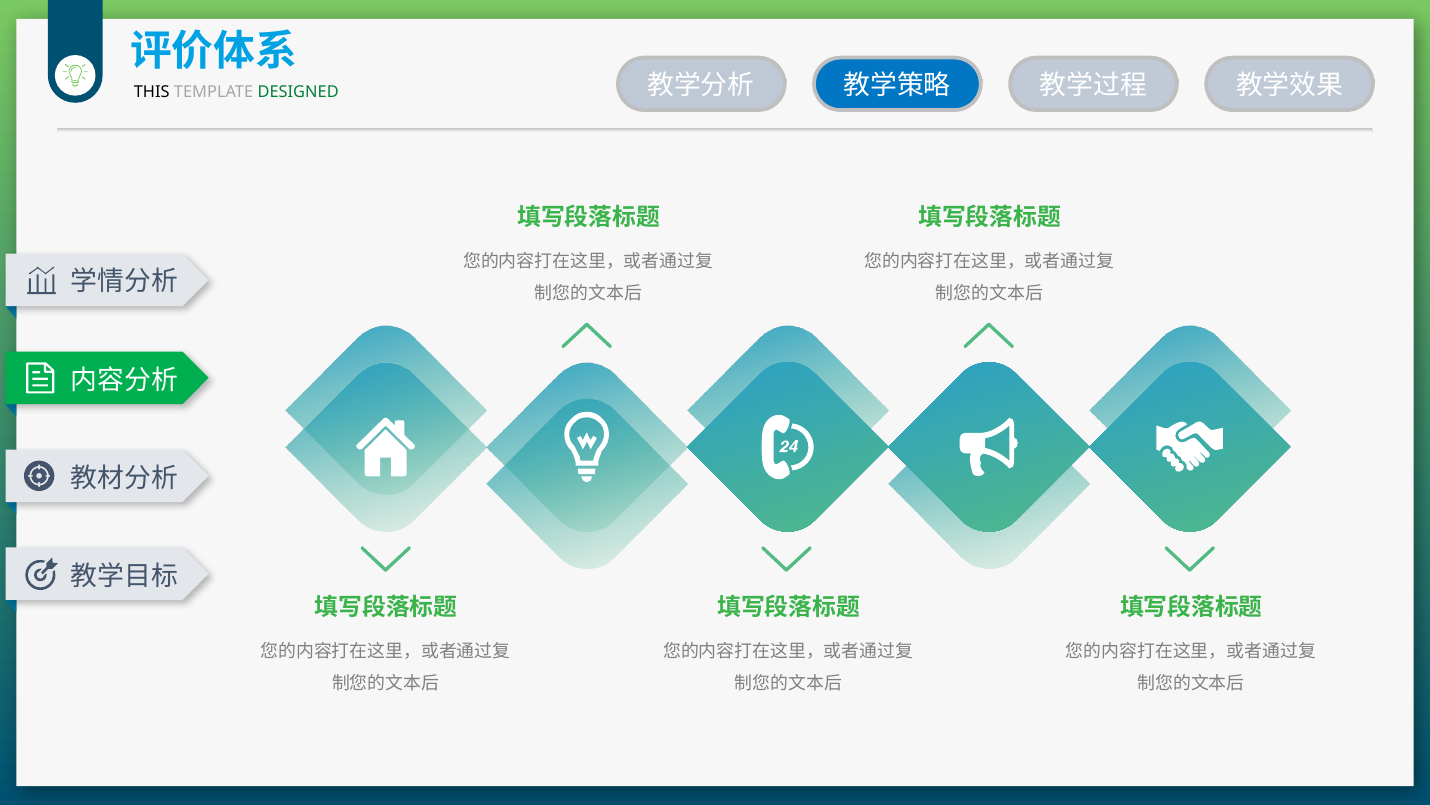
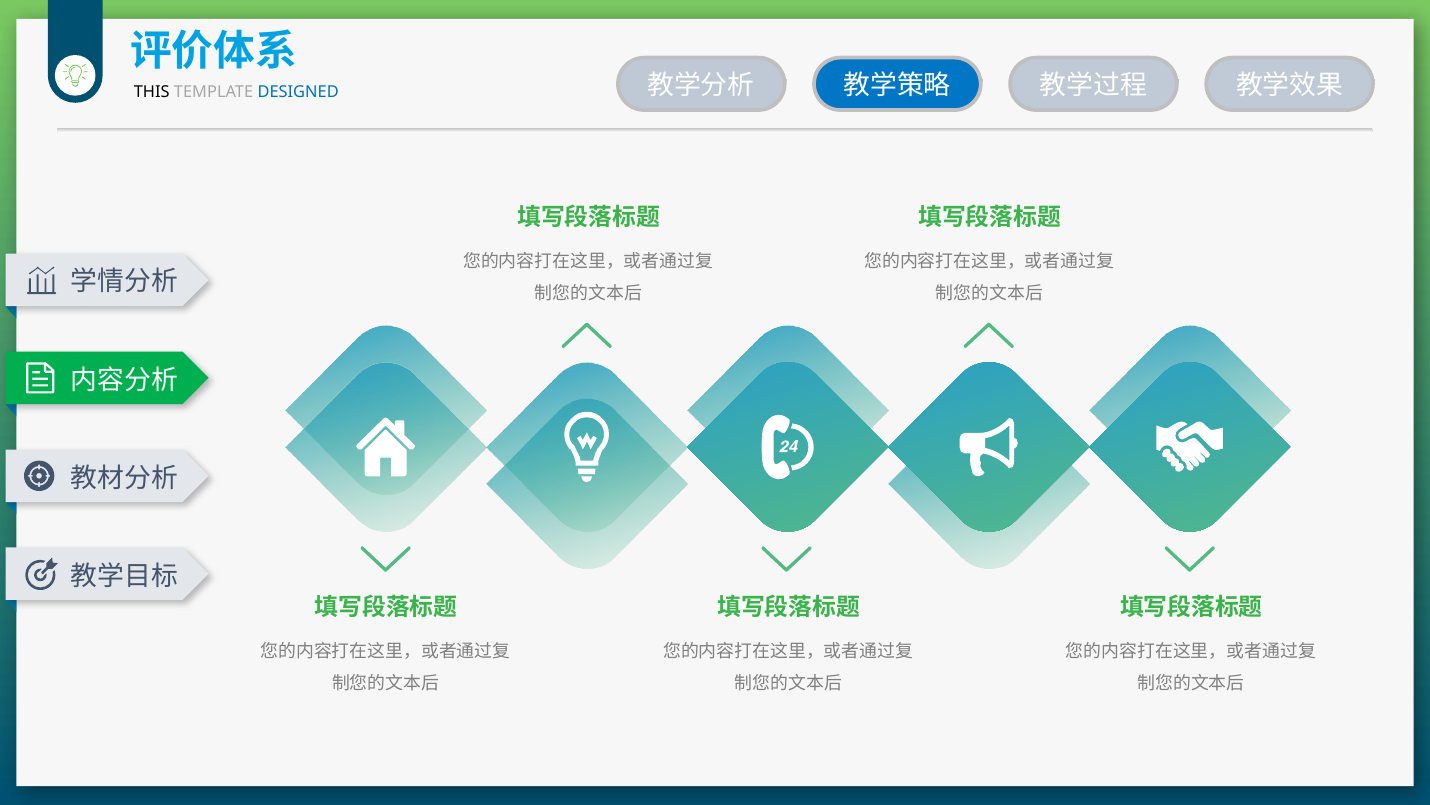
DESIGNED colour: green -> blue
